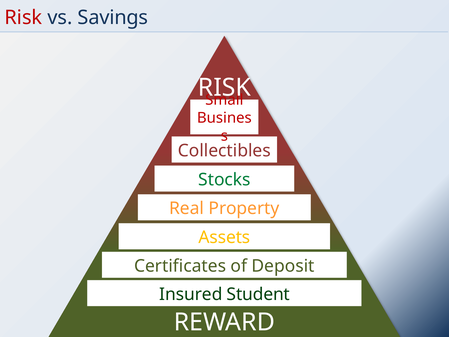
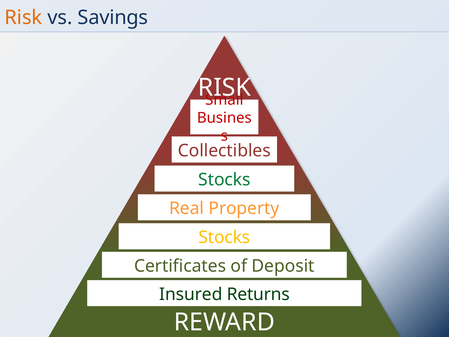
Risk at (23, 18) colour: red -> orange
Assets at (224, 237): Assets -> Stocks
Student: Student -> Returns
